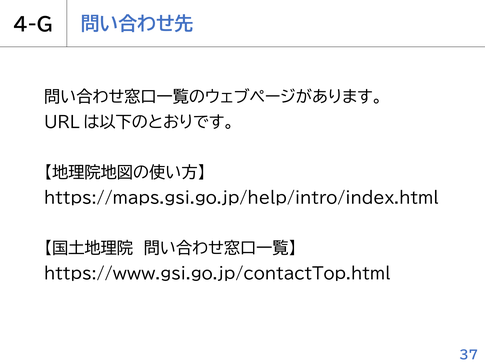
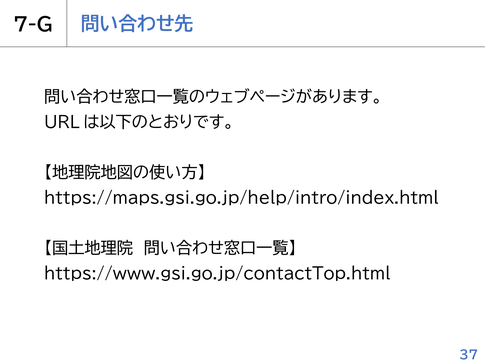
4-G: 4-G -> 7-G
